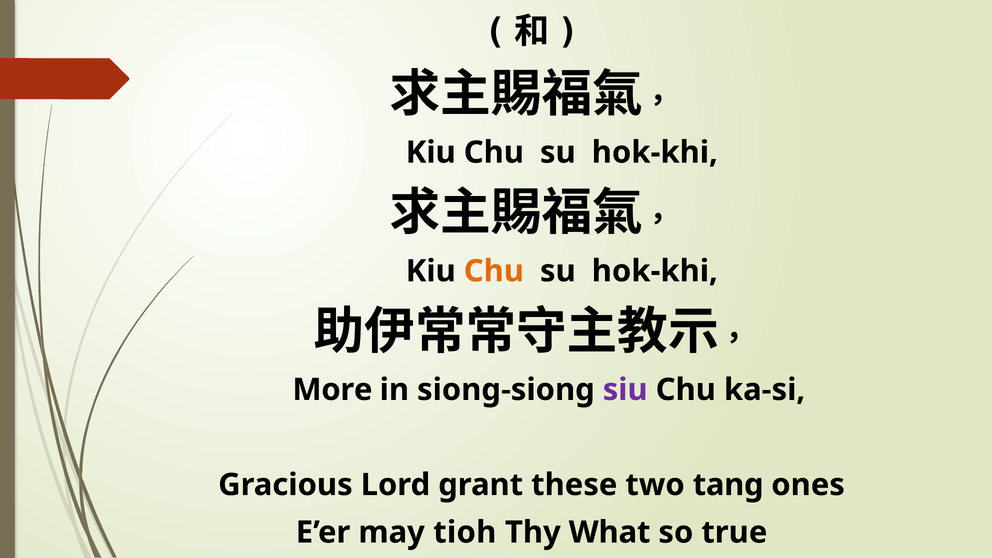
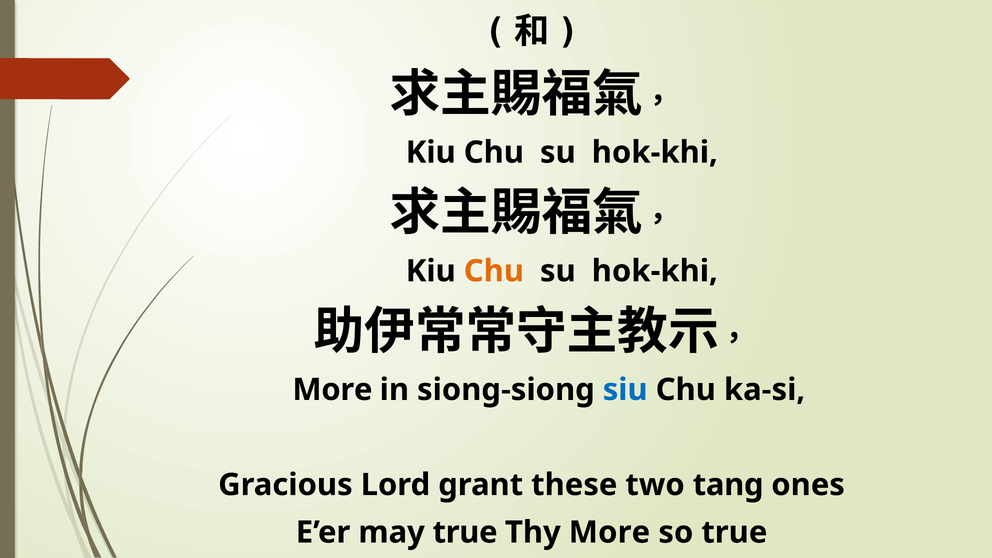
siu colour: purple -> blue
may tioh: tioh -> true
Thy What: What -> More
